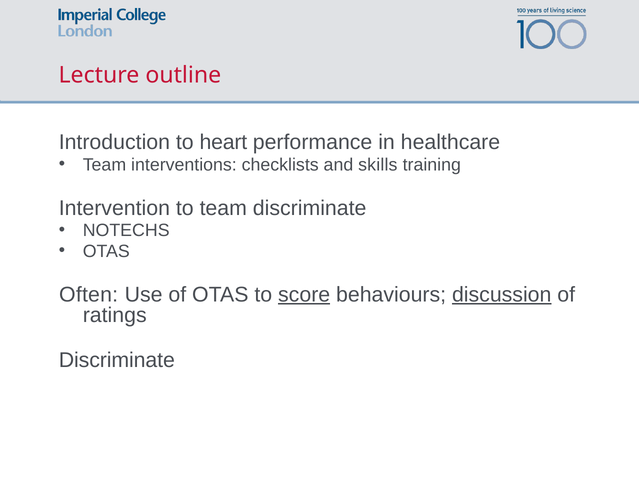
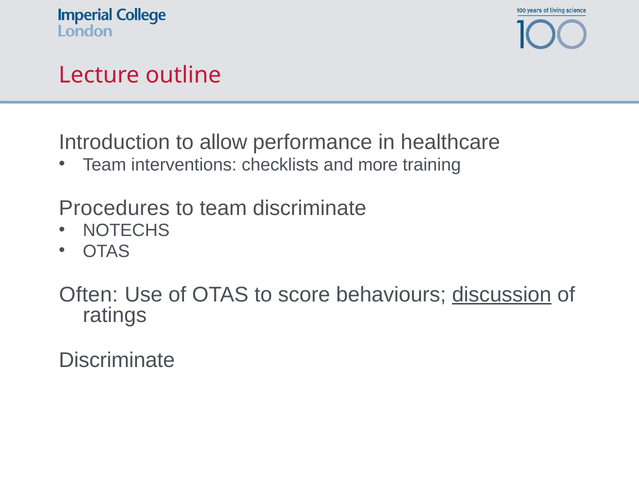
heart: heart -> allow
skills: skills -> more
Intervention: Intervention -> Procedures
score underline: present -> none
